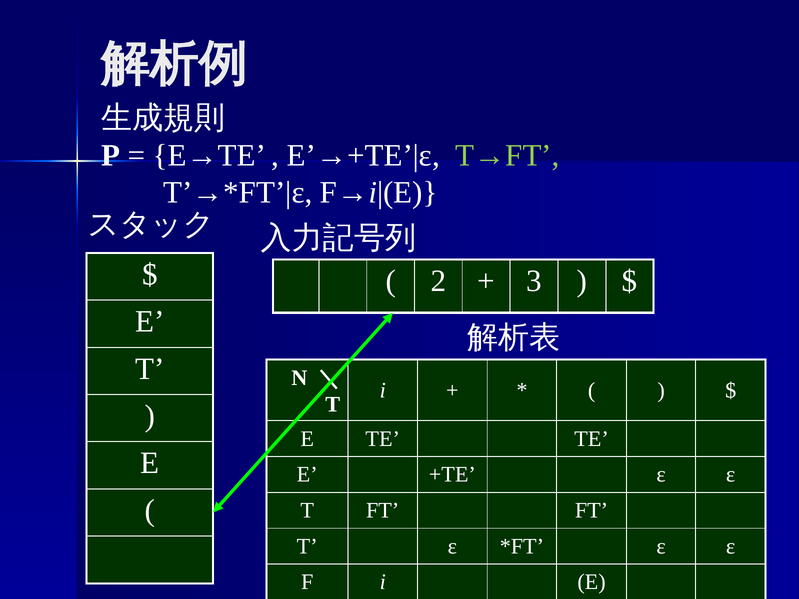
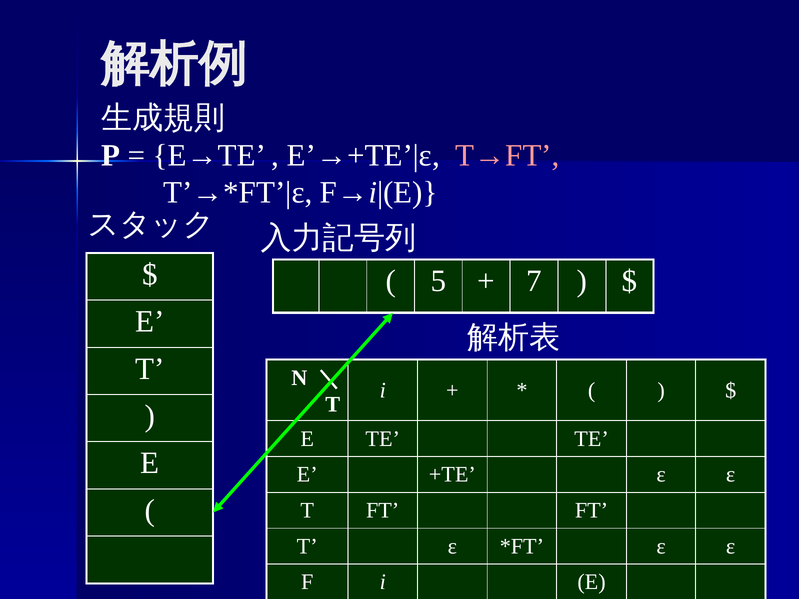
T→FT colour: light green -> pink
2: 2 -> 5
3: 3 -> 7
